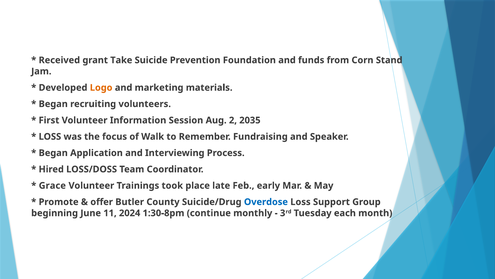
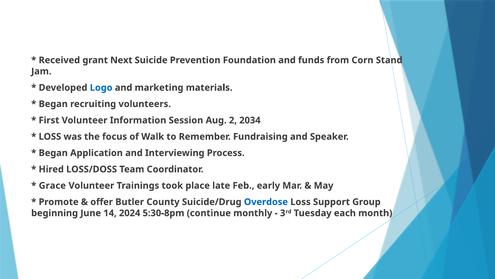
Take: Take -> Next
Logo colour: orange -> blue
2035: 2035 -> 2034
11: 11 -> 14
1:30-8pm: 1:30-8pm -> 5:30-8pm
